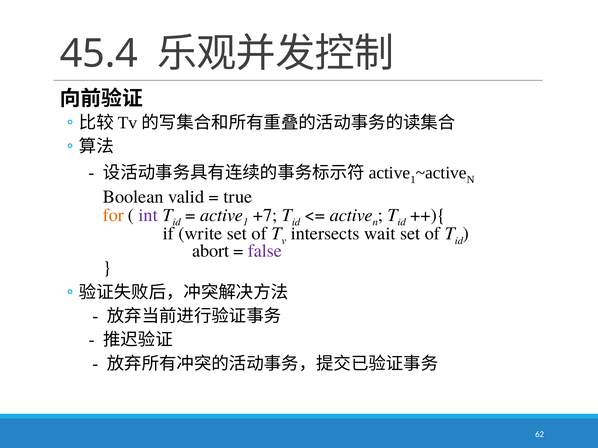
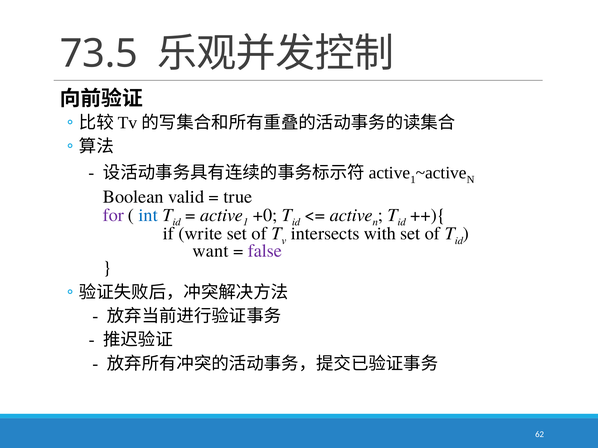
45.4: 45.4 -> 73.5
for colour: orange -> purple
int colour: purple -> blue
+7: +7 -> +0
wait: wait -> with
abort: abort -> want
